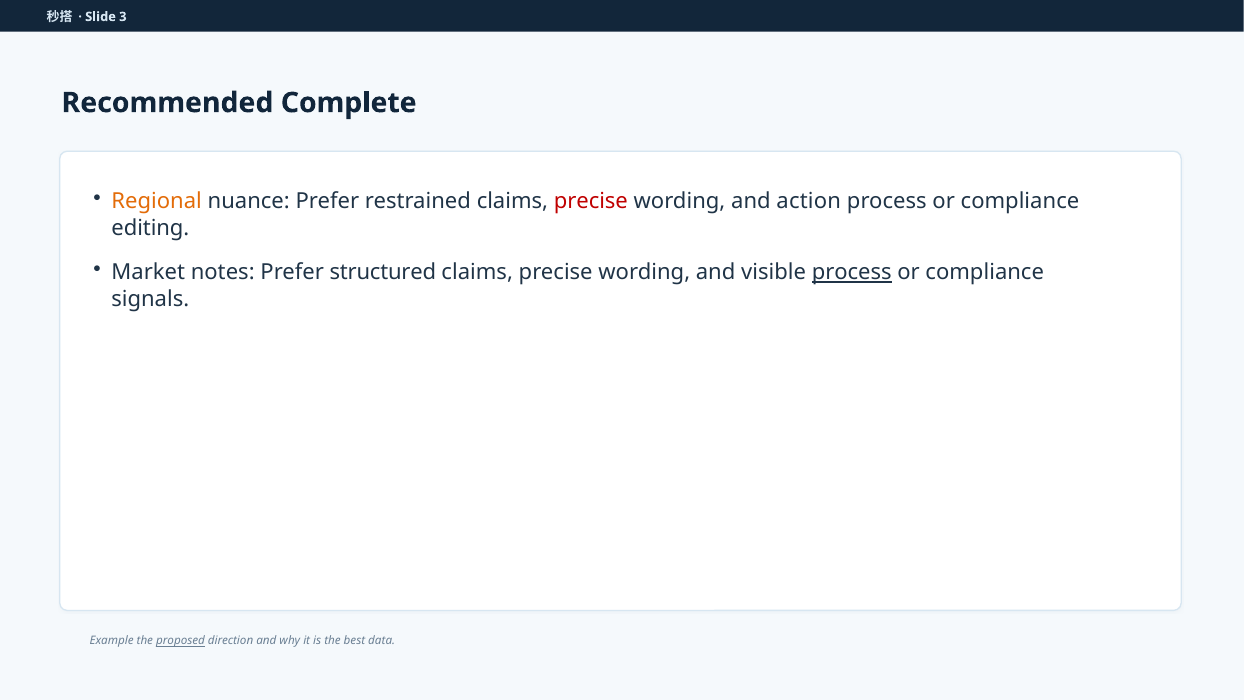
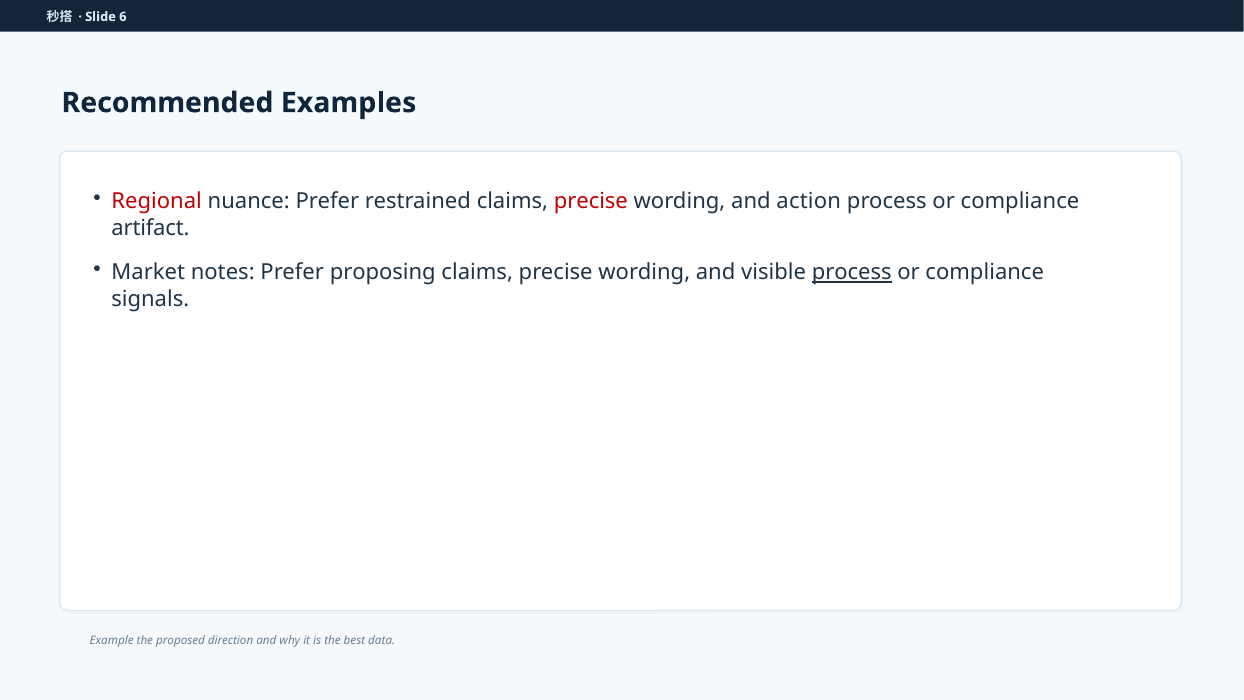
3: 3 -> 6
Complete: Complete -> Examples
Regional colour: orange -> red
editing: editing -> artifact
structured: structured -> proposing
proposed underline: present -> none
